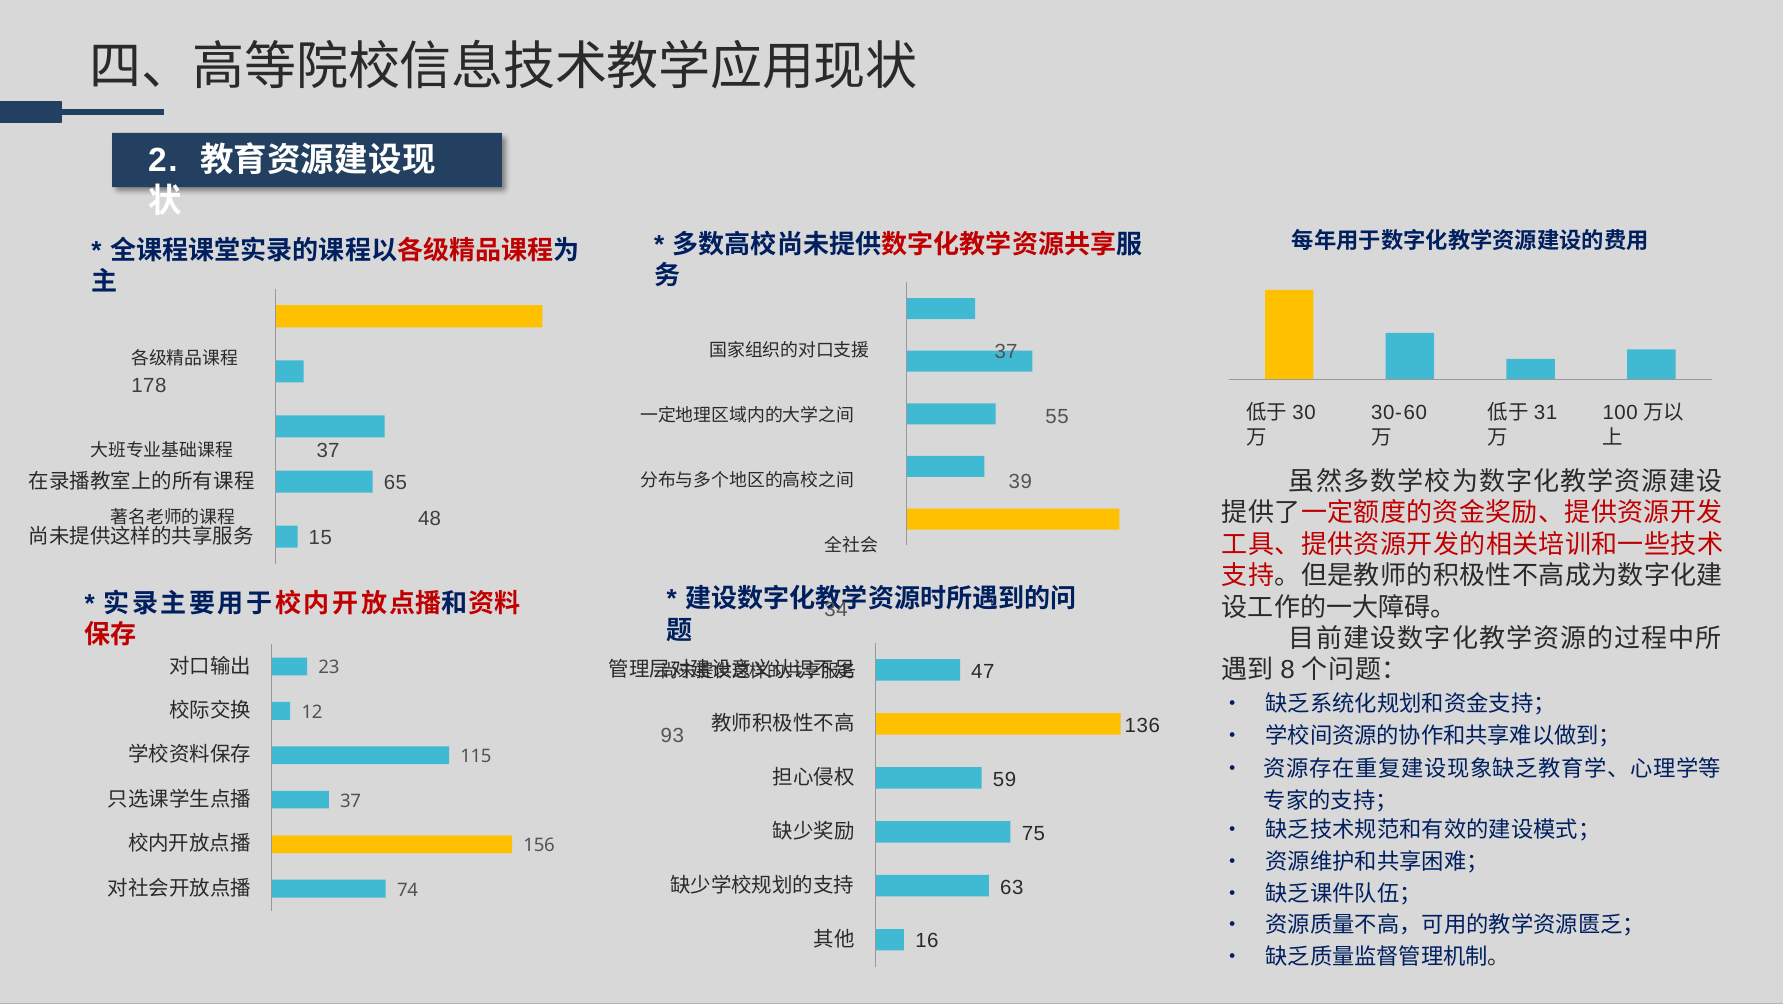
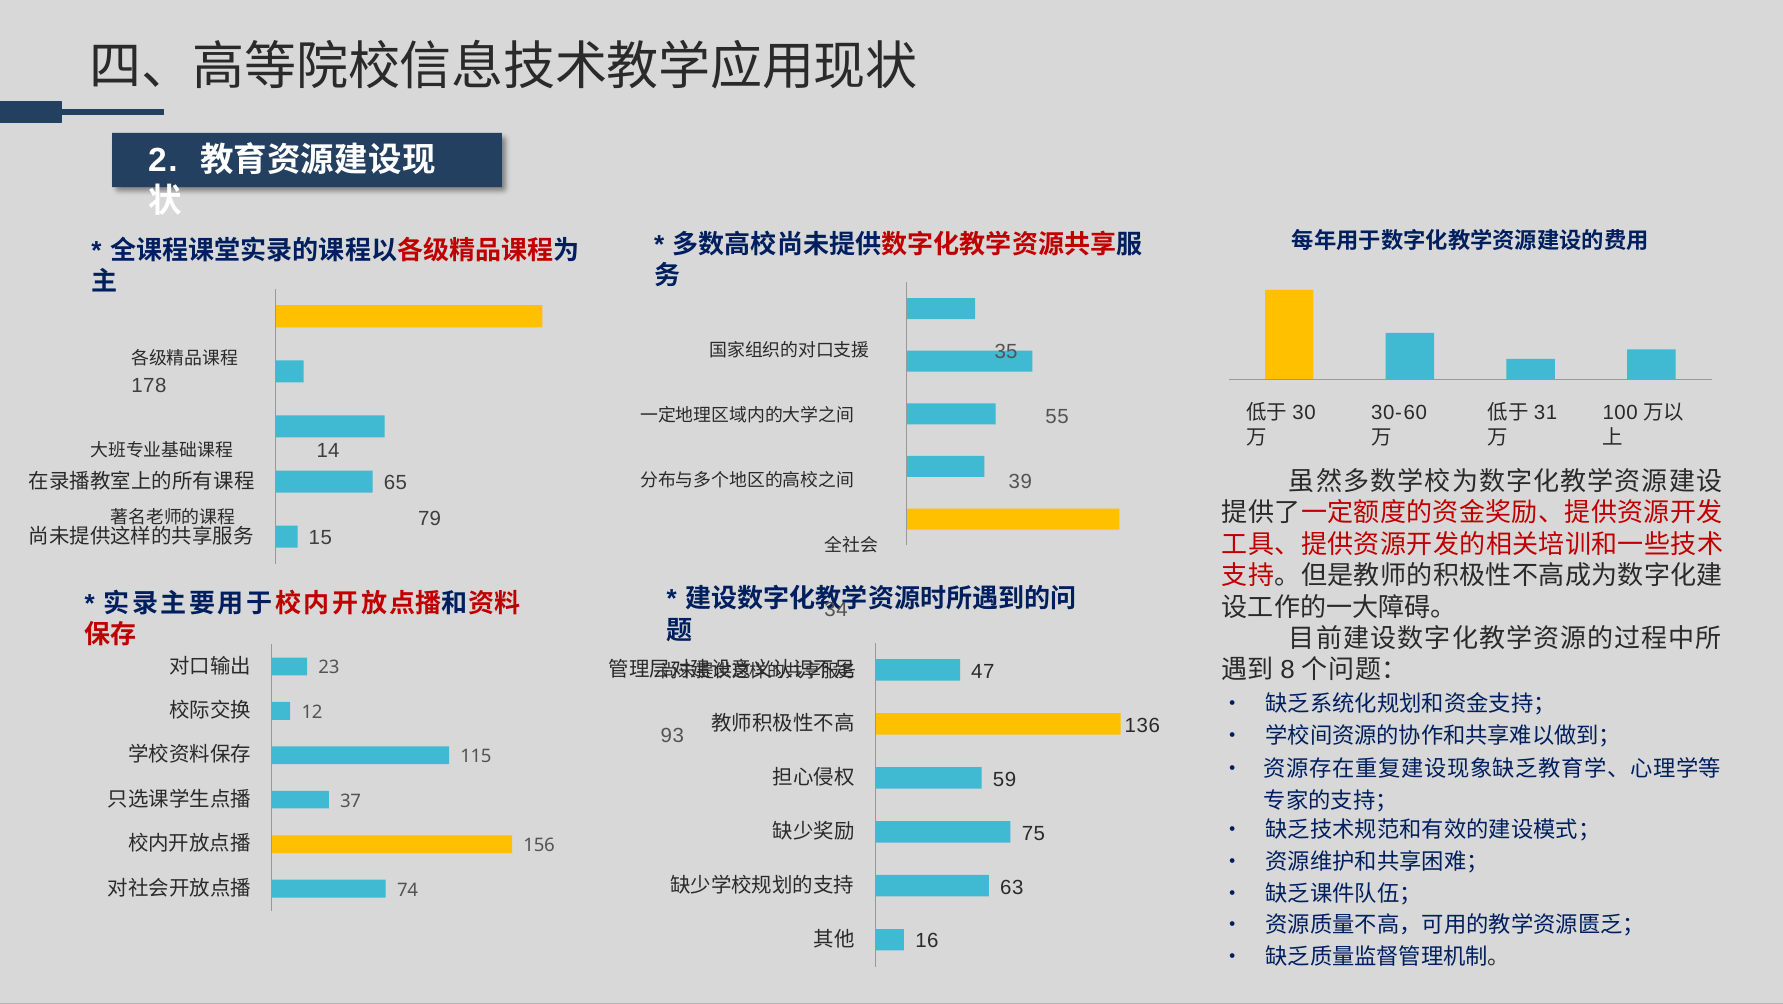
37 at (1006, 352): 37 -> 35
37 at (328, 451): 37 -> 14
48: 48 -> 79
